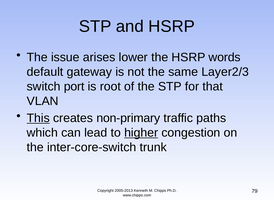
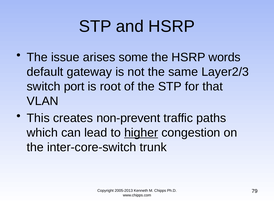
lower: lower -> some
This underline: present -> none
non-primary: non-primary -> non-prevent
